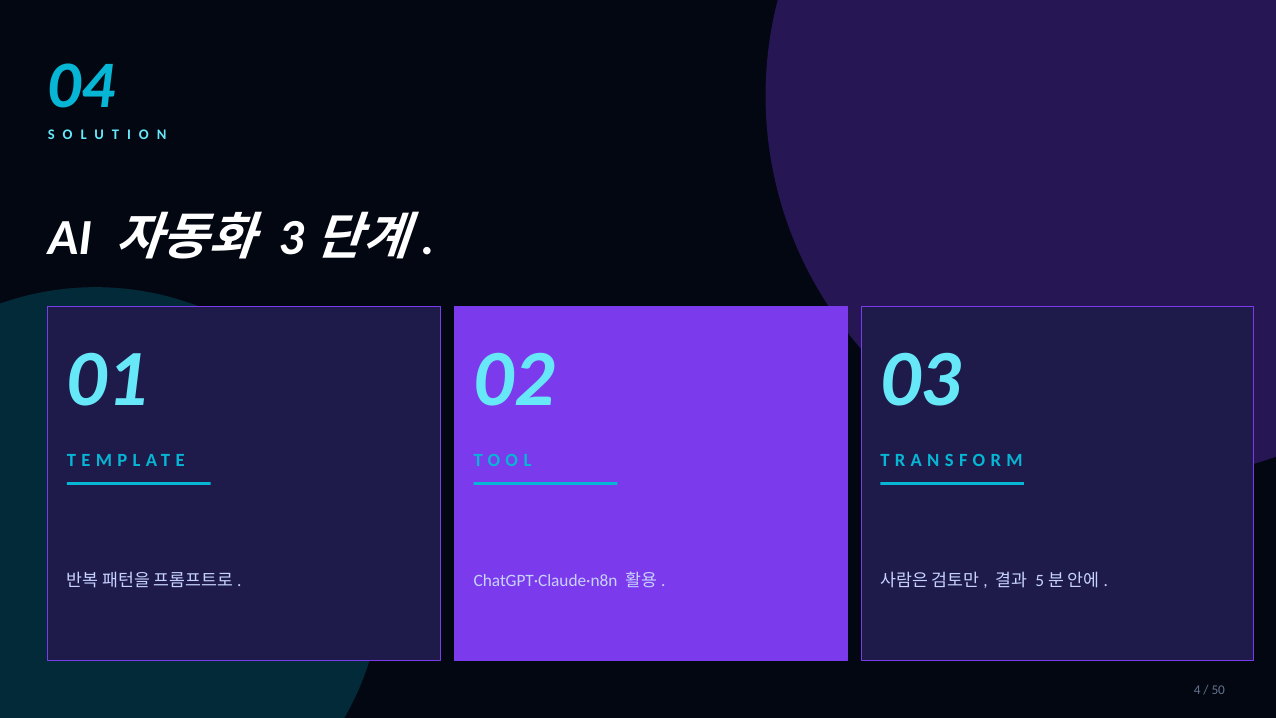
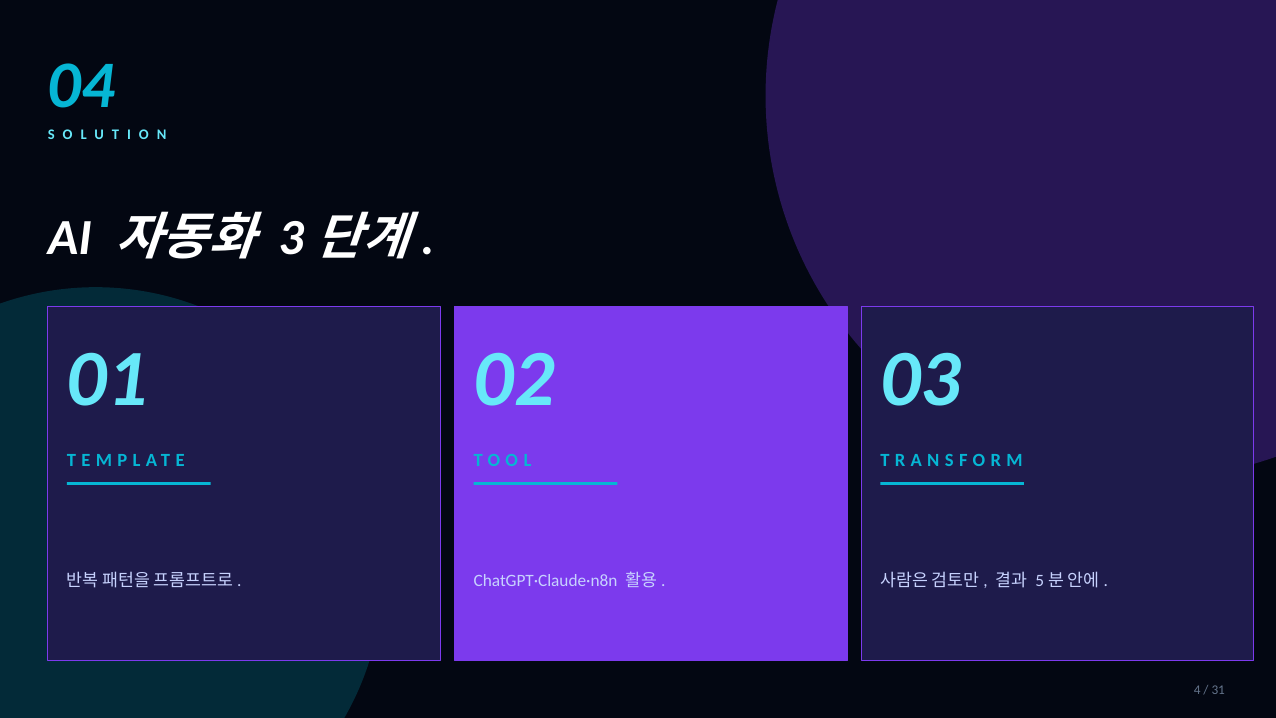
50: 50 -> 31
